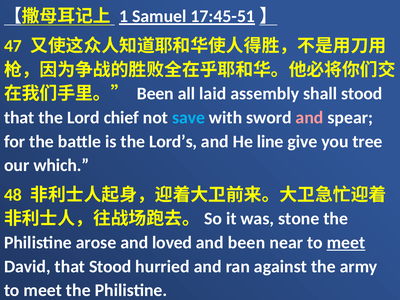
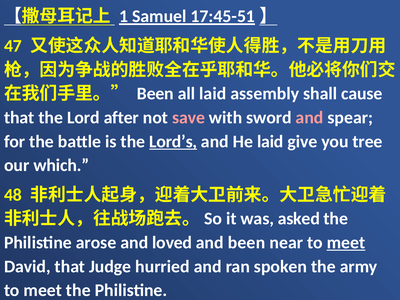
shall stood: stood -> cause
chief: chief -> after
save colour: light blue -> pink
Lord’s underline: none -> present
He line: line -> laid
stone: stone -> asked
that Stood: Stood -> Judge
against: against -> spoken
